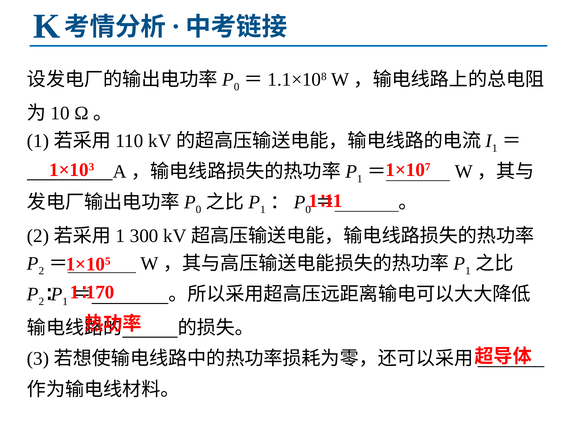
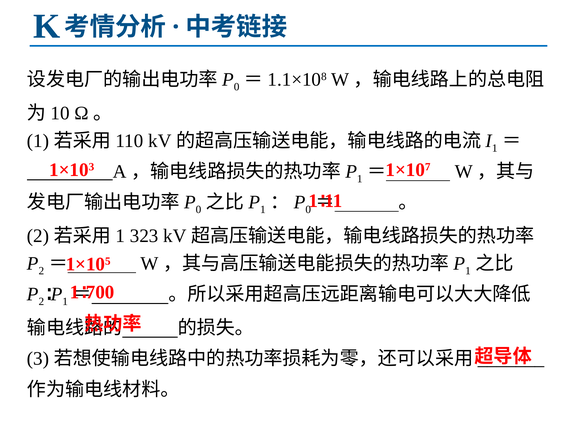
300: 300 -> 323
170: 170 -> 700
